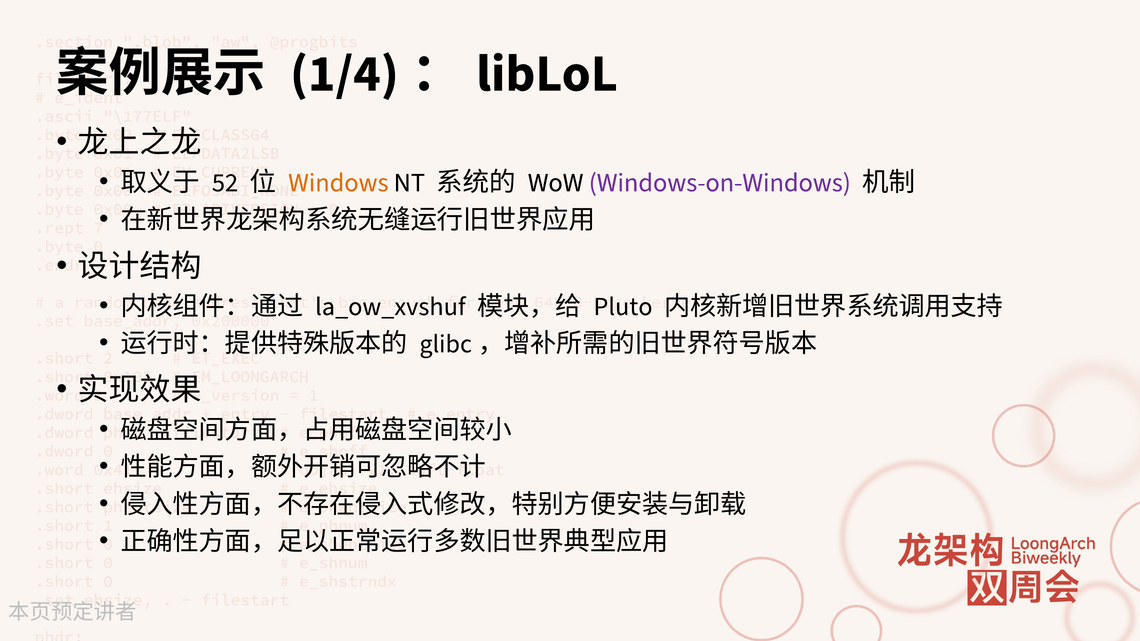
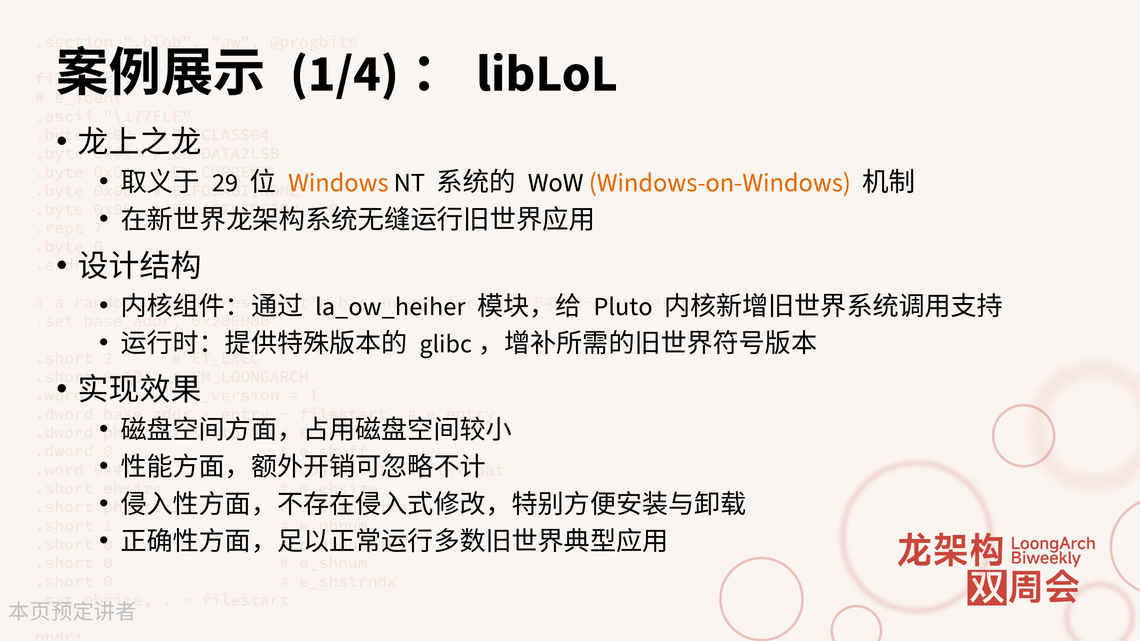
52: 52 -> 29
Windows-on-Windows colour: purple -> orange
la_ow_xvshuf: la_ow_xvshuf -> la_ow_heiher
